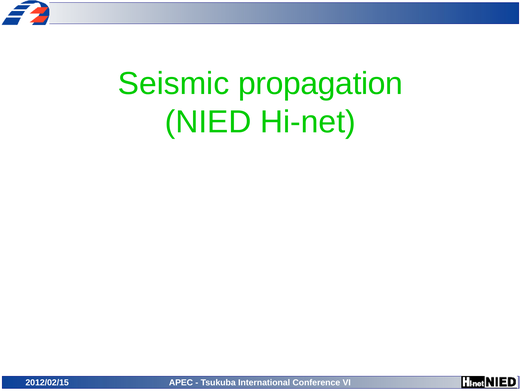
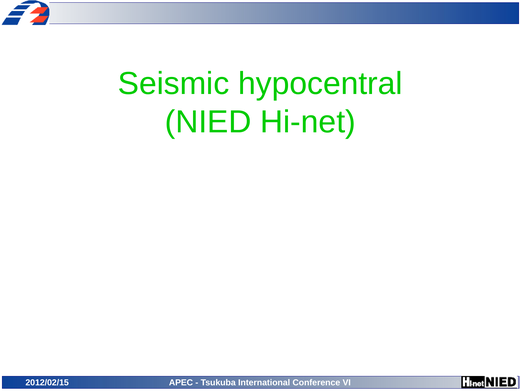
propagation: propagation -> hypocentral
